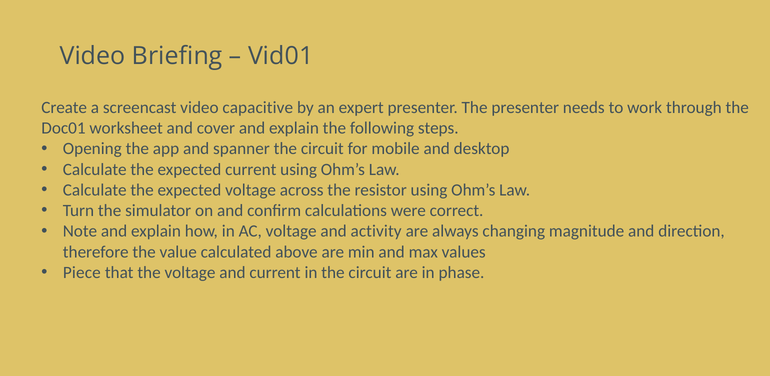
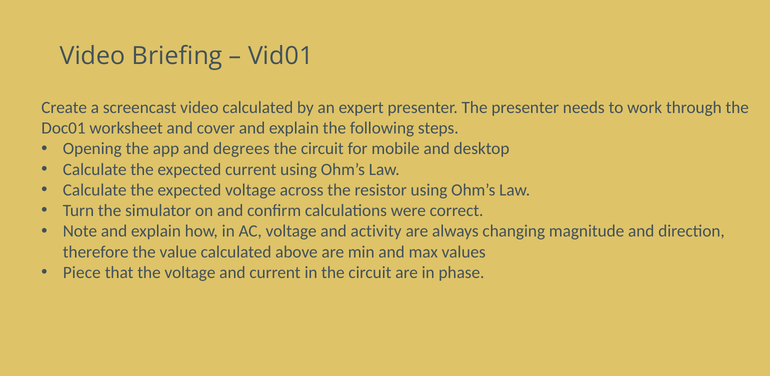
video capacitive: capacitive -> calculated
spanner: spanner -> degrees
